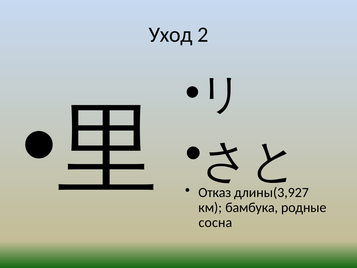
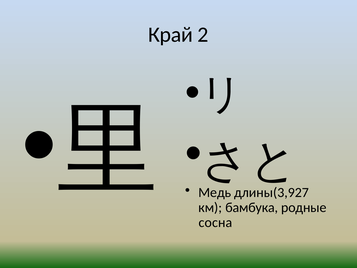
Уход: Уход -> Край
Отказ: Отказ -> Медь
